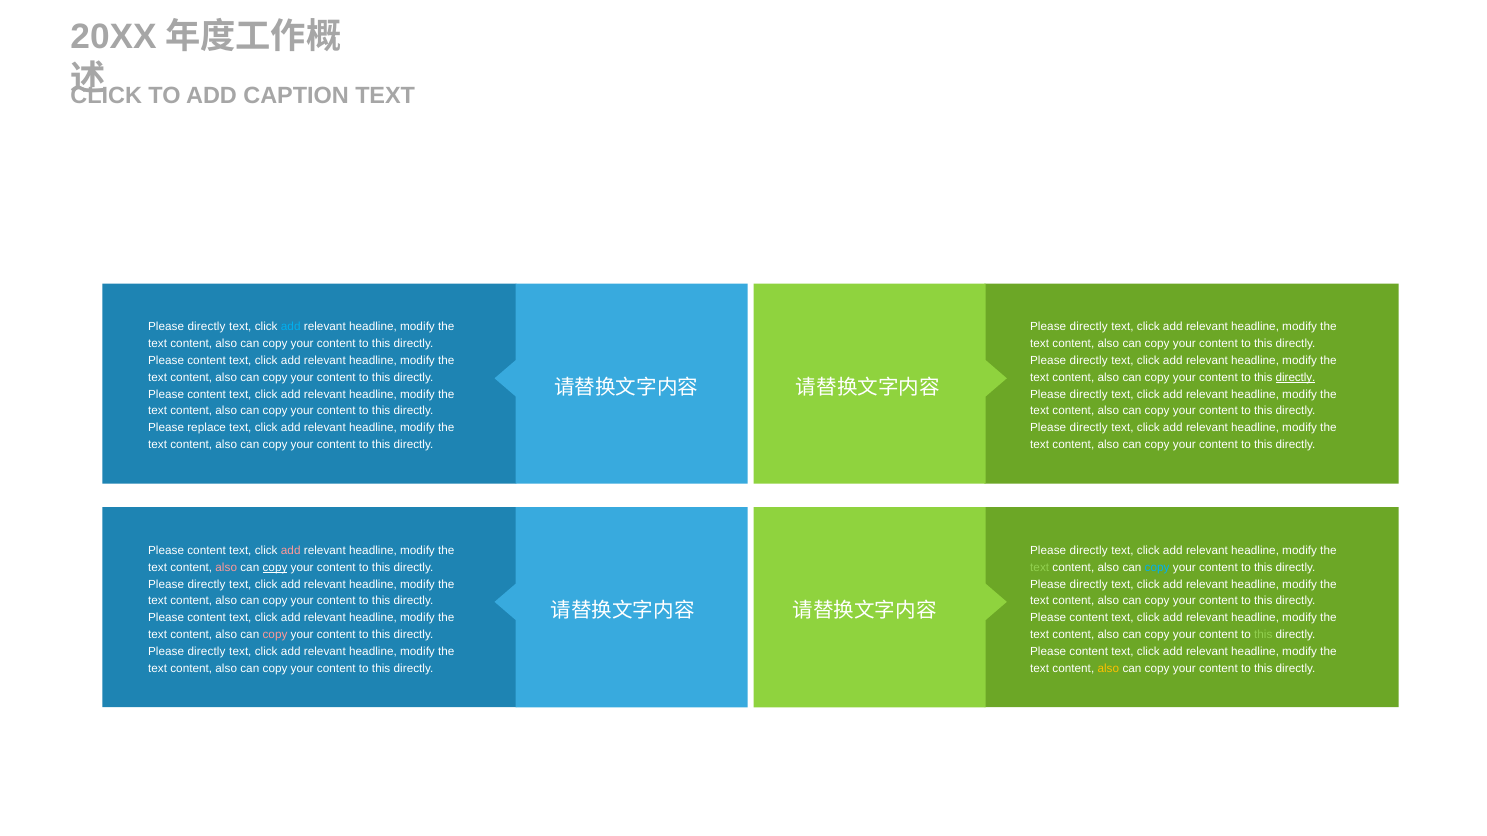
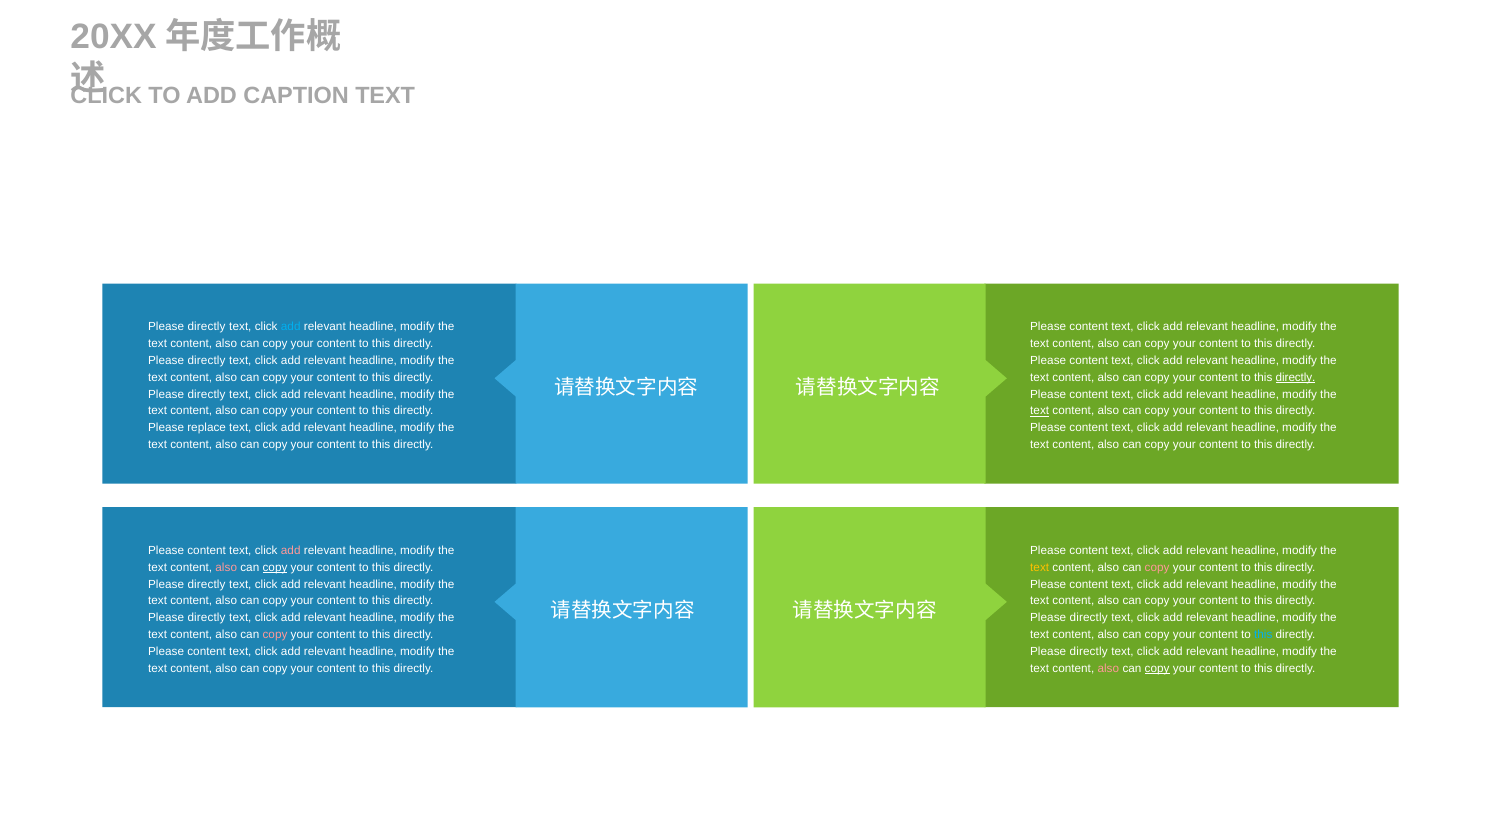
directly at (1089, 327): directly -> content
content at (207, 361): content -> directly
directly at (1089, 361): directly -> content
content at (207, 394): content -> directly
directly at (1089, 394): directly -> content
text at (1040, 411) underline: none -> present
directly at (1089, 428): directly -> content
directly at (1089, 551): directly -> content
text at (1040, 568) colour: light green -> yellow
copy at (1157, 568) colour: light blue -> pink
directly at (1089, 584): directly -> content
content at (207, 618): content -> directly
content at (1089, 618): content -> directly
this at (1263, 635) colour: light green -> light blue
directly at (207, 652): directly -> content
content at (1089, 652): content -> directly
also at (1108, 669) colour: yellow -> pink
copy at (1157, 669) underline: none -> present
